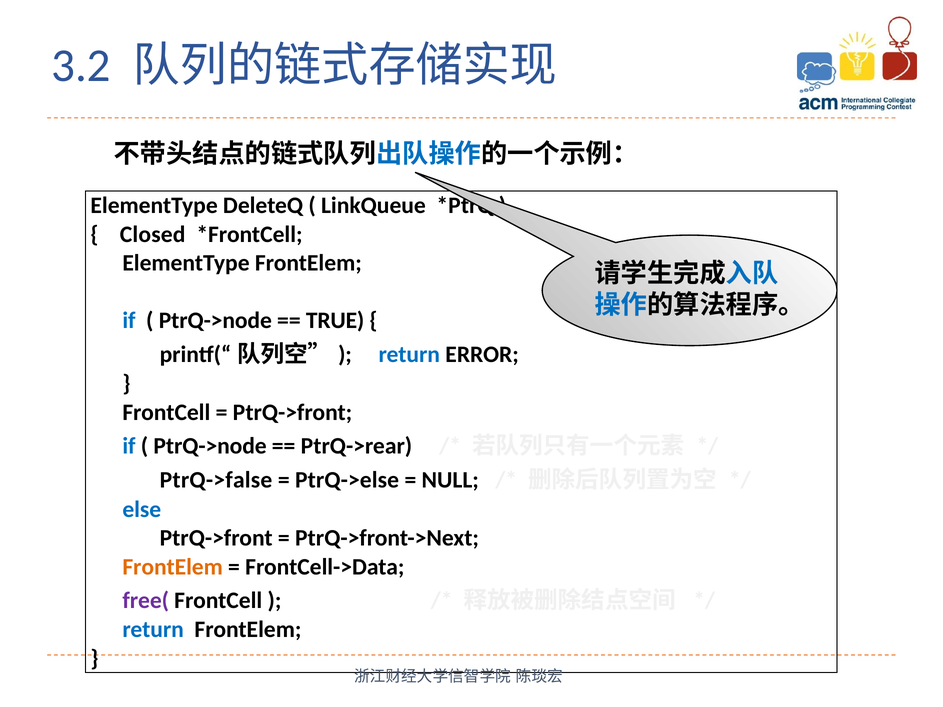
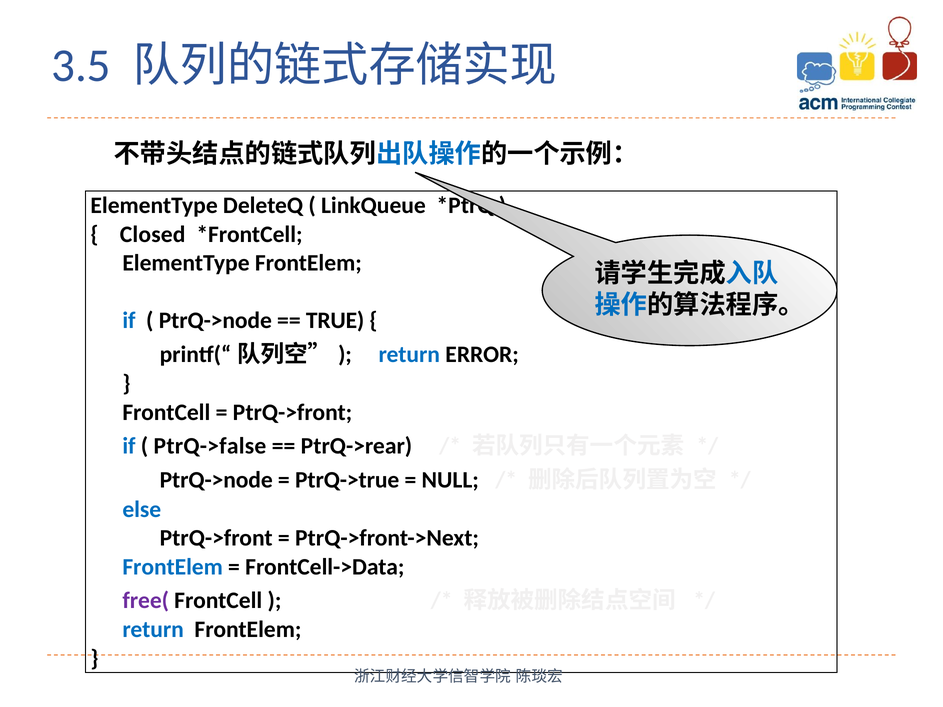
3.2: 3.2 -> 3.5
PtrQ->node at (210, 446): PtrQ->node -> PtrQ->false
PtrQ->false at (216, 480): PtrQ->false -> PtrQ->node
PtrQ->else: PtrQ->else -> PtrQ->true
FrontElem at (173, 567) colour: orange -> blue
